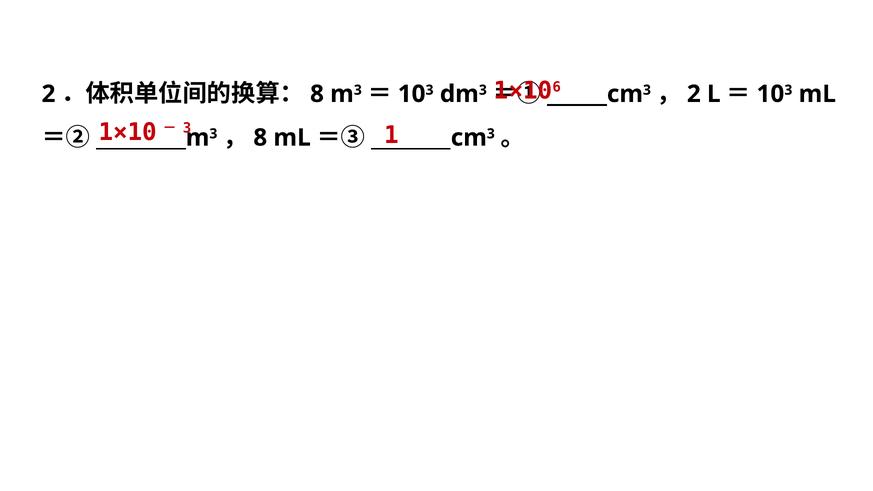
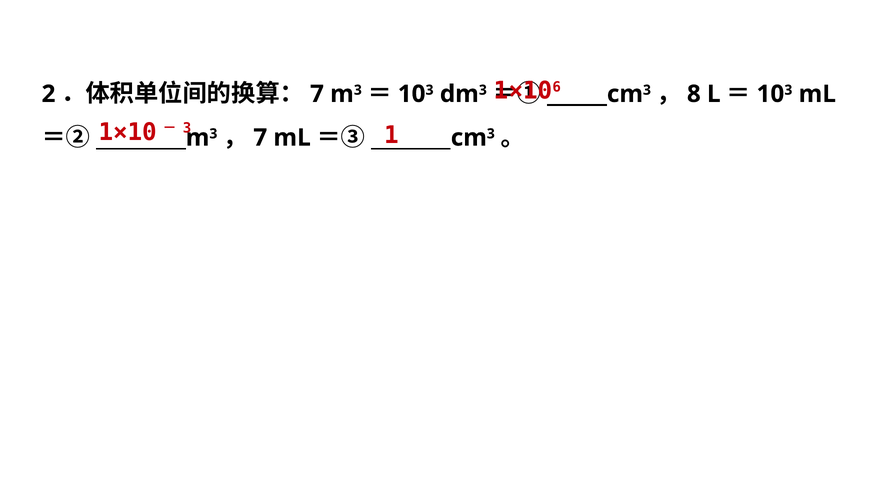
8 at (317, 94): 8 -> 7
2 at (694, 94): 2 -> 8
8 at (260, 138): 8 -> 7
